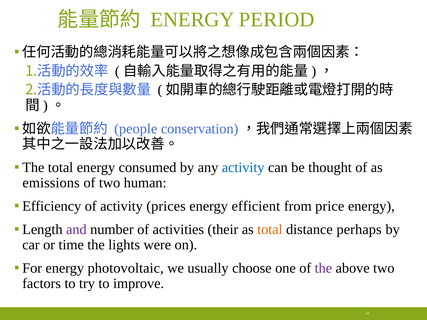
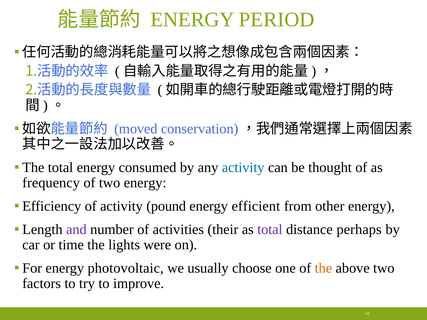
people: people -> moved
emissions: emissions -> frequency
two human: human -> energy
prices: prices -> pound
price: price -> other
total at (270, 230) colour: orange -> purple
the at (323, 268) colour: purple -> orange
